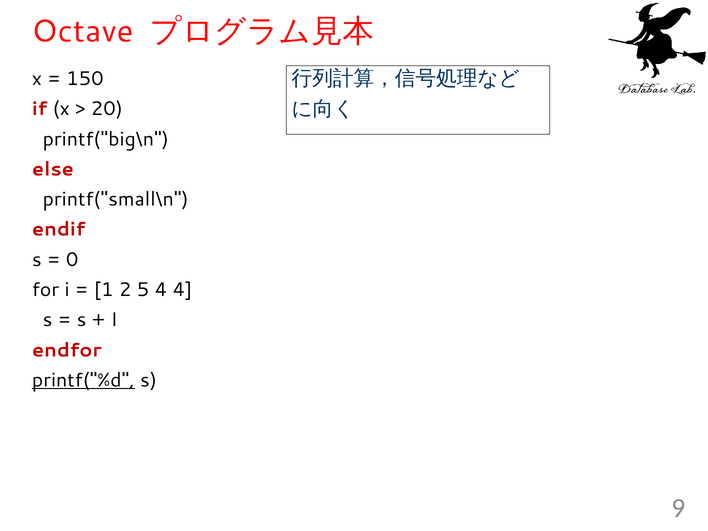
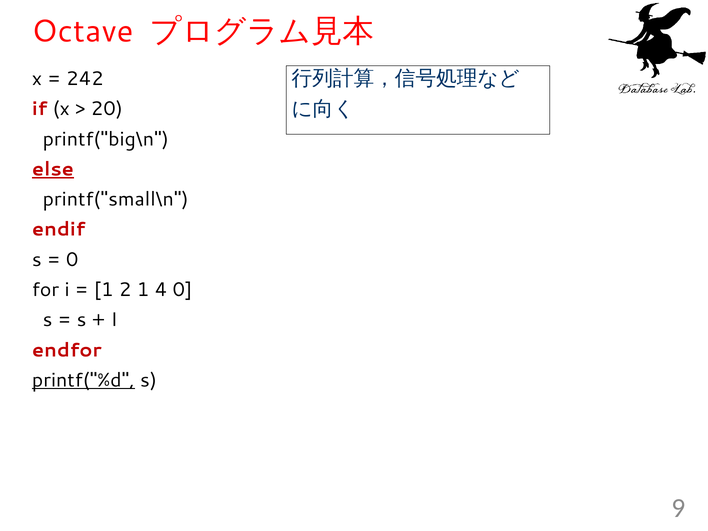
150: 150 -> 242
else underline: none -> present
2 5: 5 -> 1
4 4: 4 -> 0
